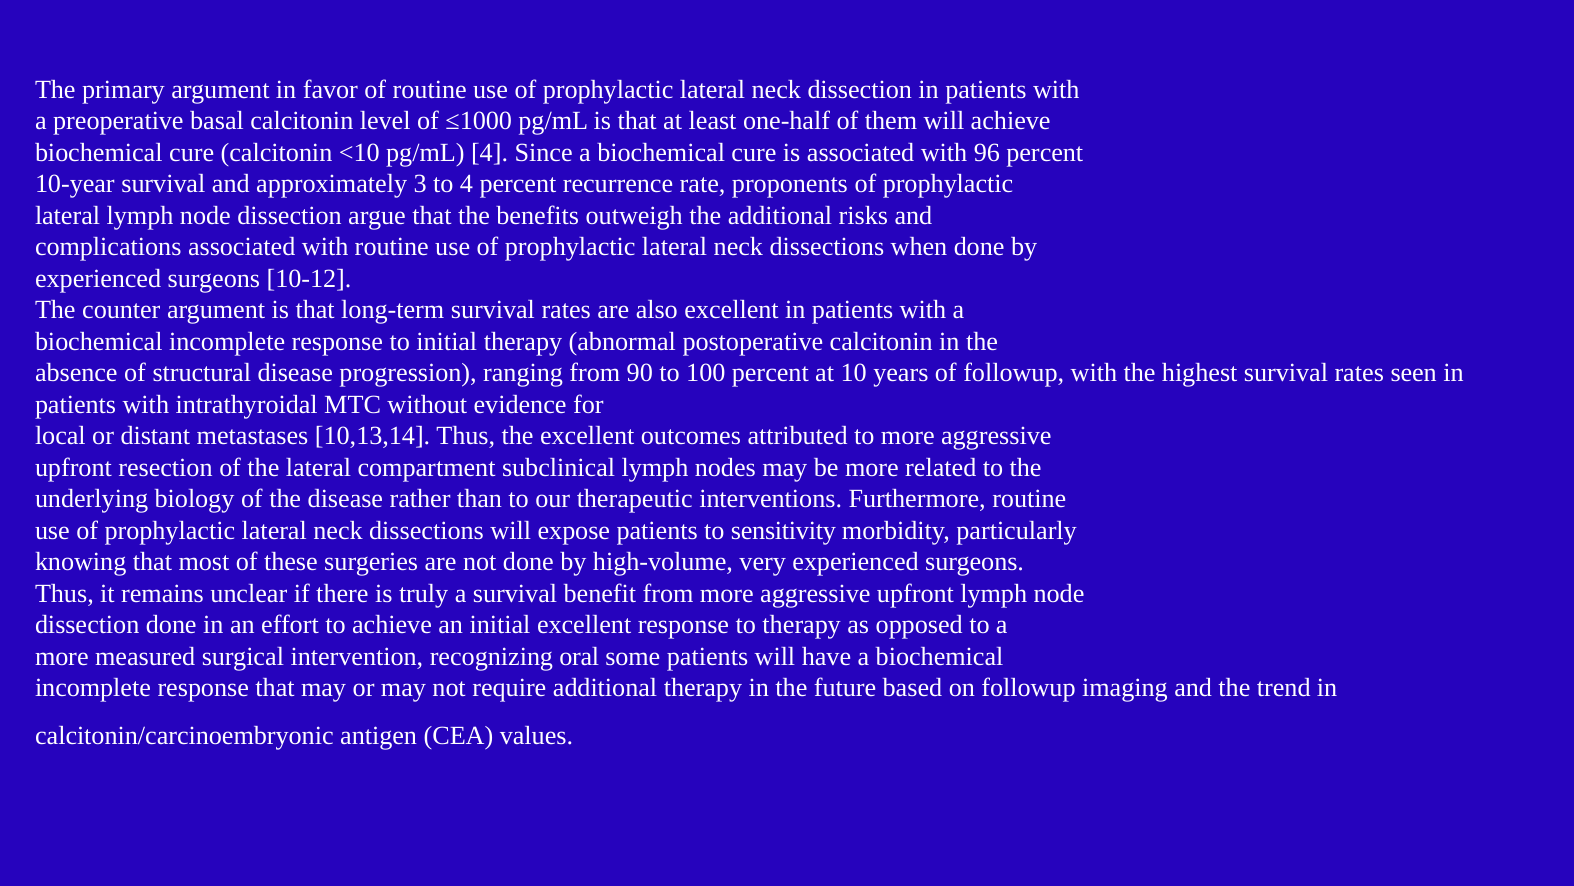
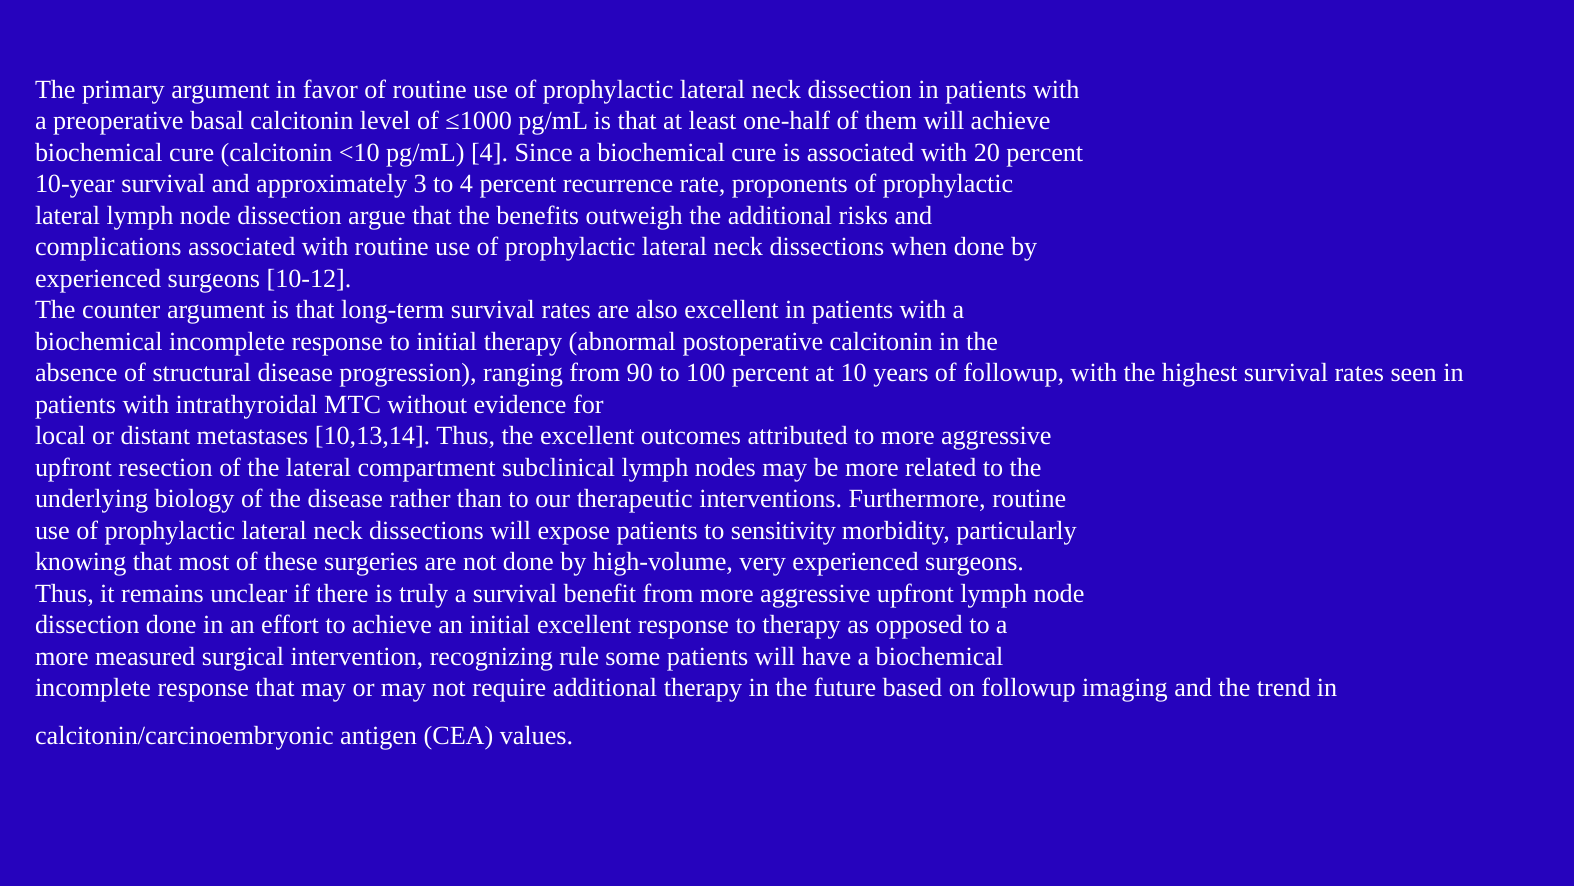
96: 96 -> 20
oral: oral -> rule
